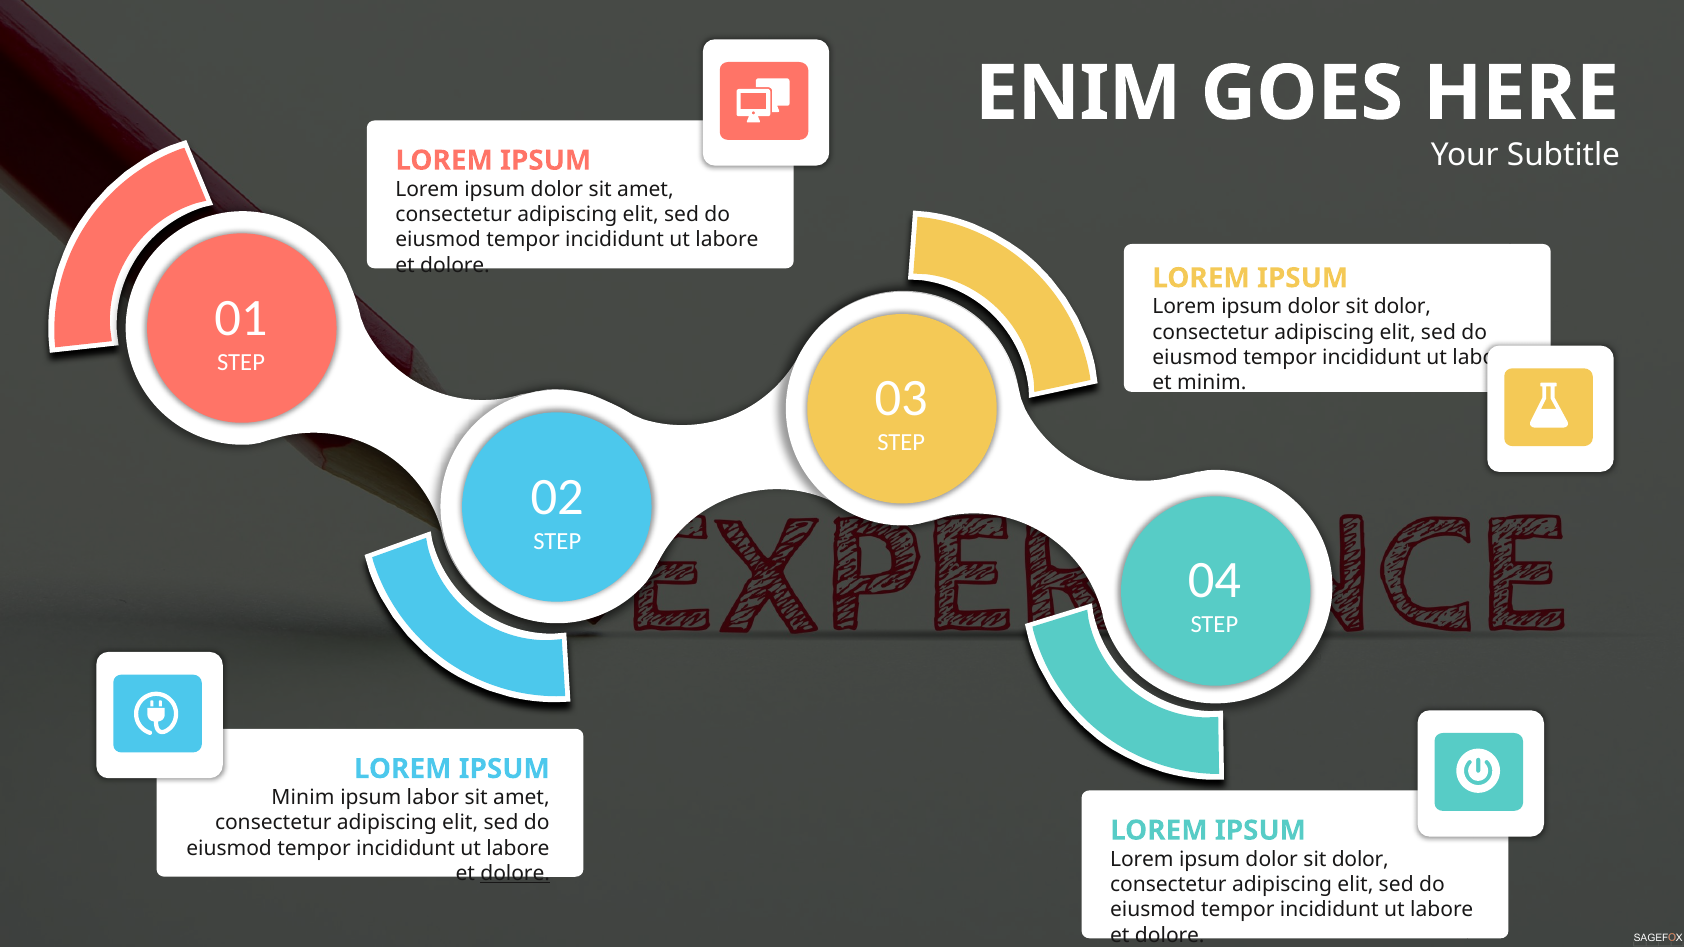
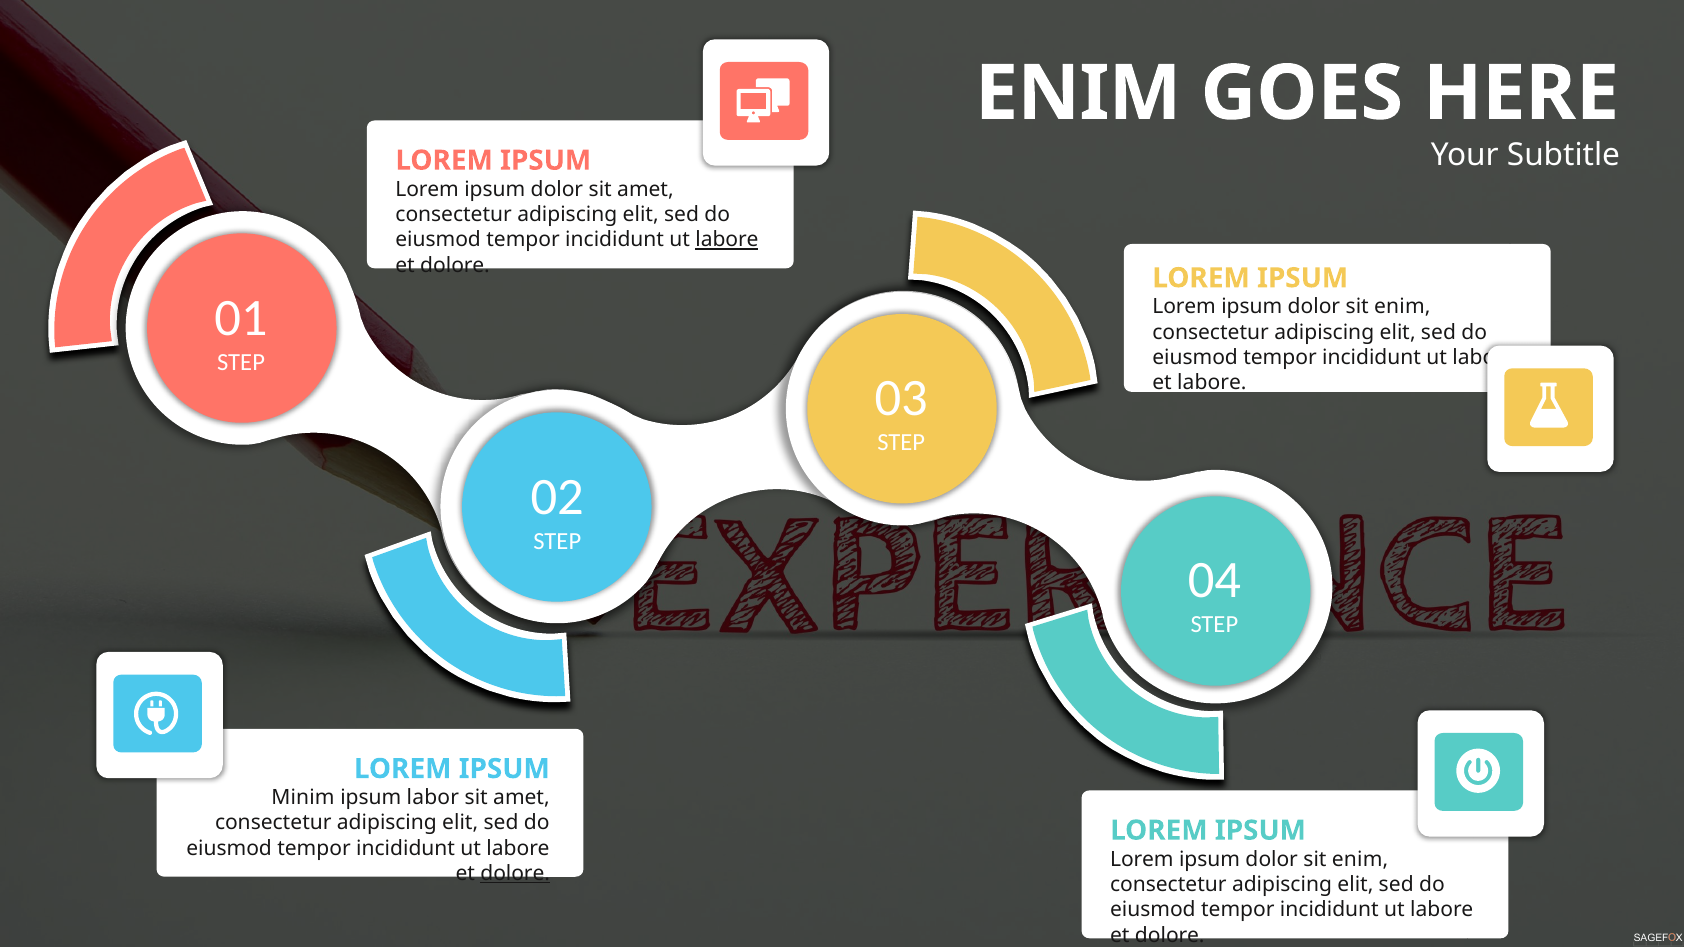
labore at (727, 240) underline: none -> present
dolor at (1403, 307): dolor -> enim
et minim: minim -> labore
dolor at (1360, 860): dolor -> enim
